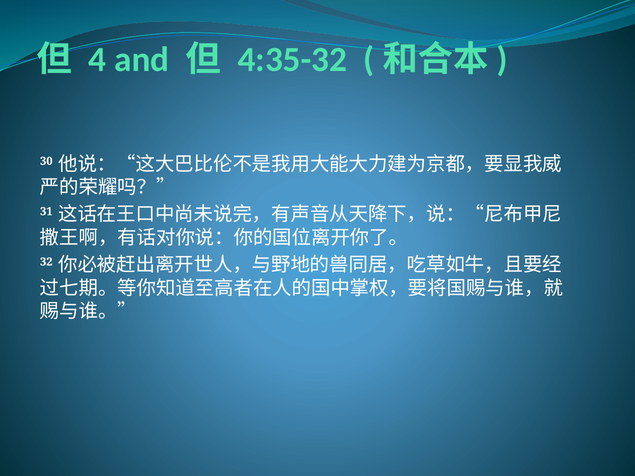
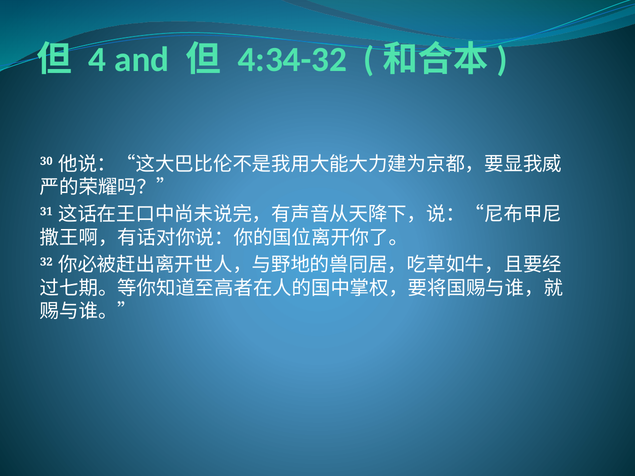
4:35-32: 4:35-32 -> 4:34-32
